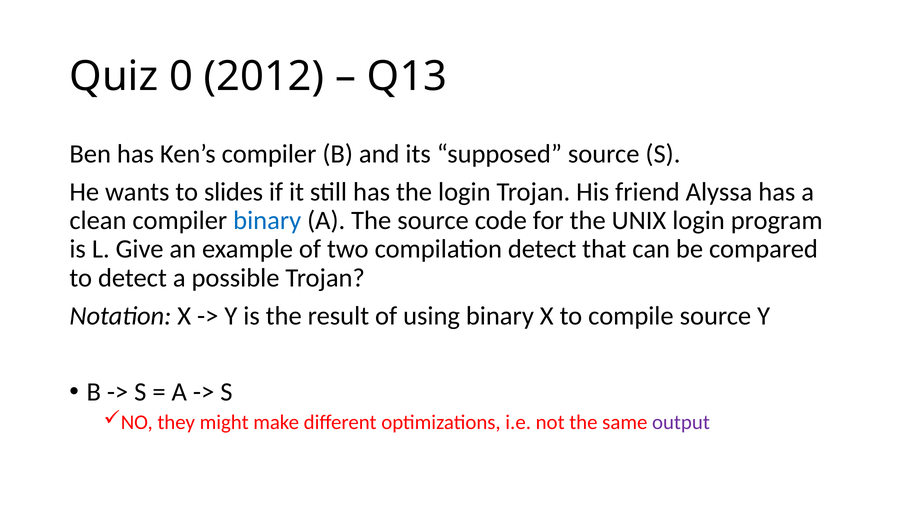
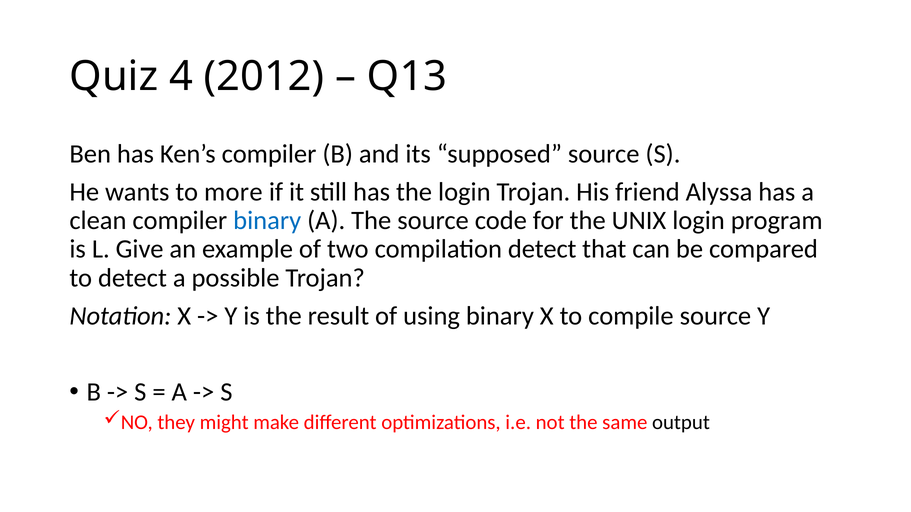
0: 0 -> 4
slides: slides -> more
output colour: purple -> black
